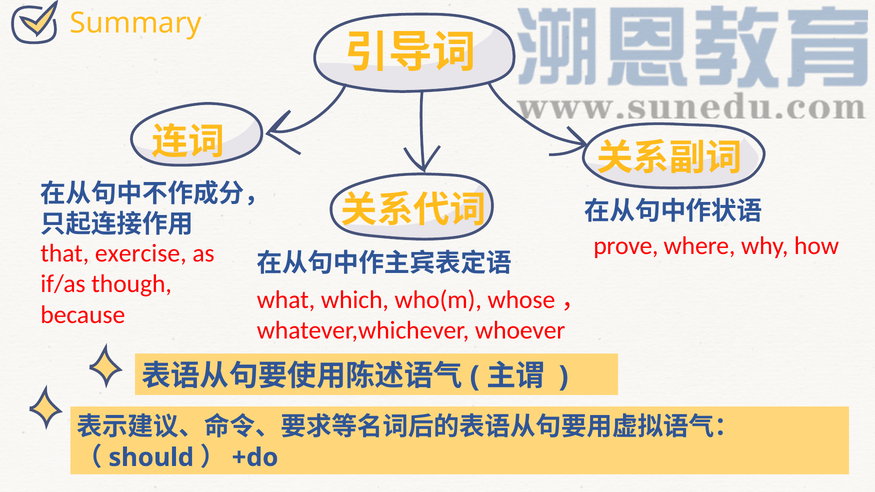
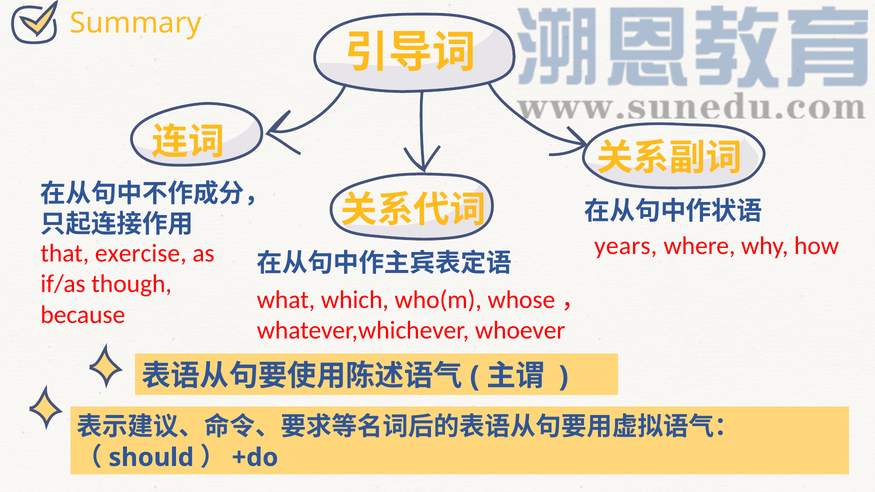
prove: prove -> years
